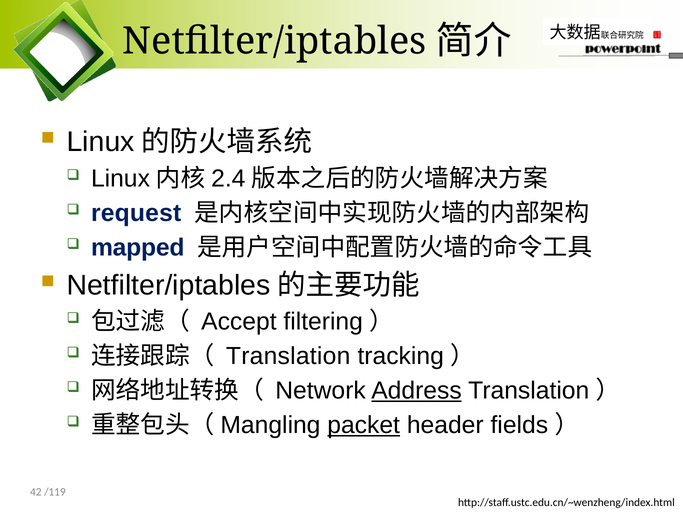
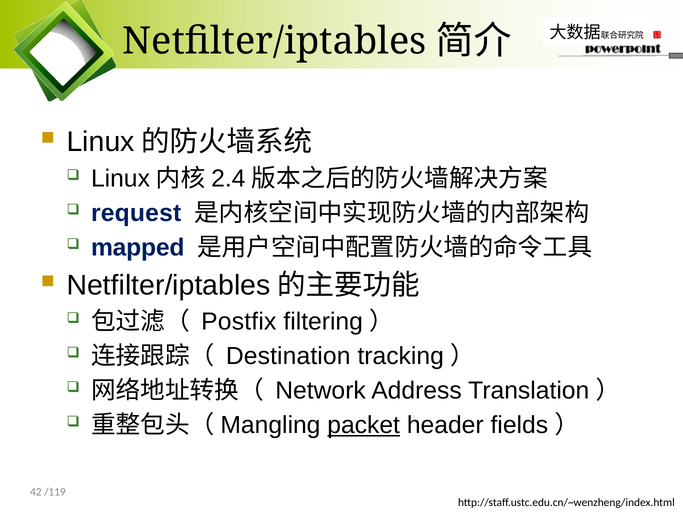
Accept: Accept -> Postfix
Translation at (288, 356): Translation -> Destination
Address underline: present -> none
